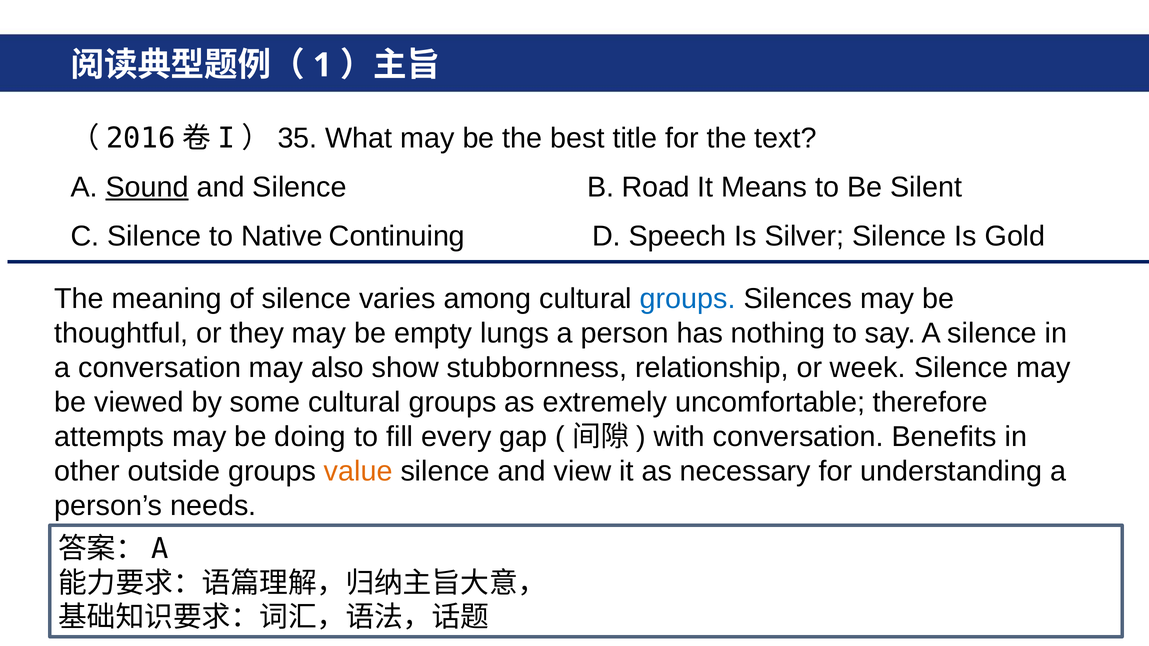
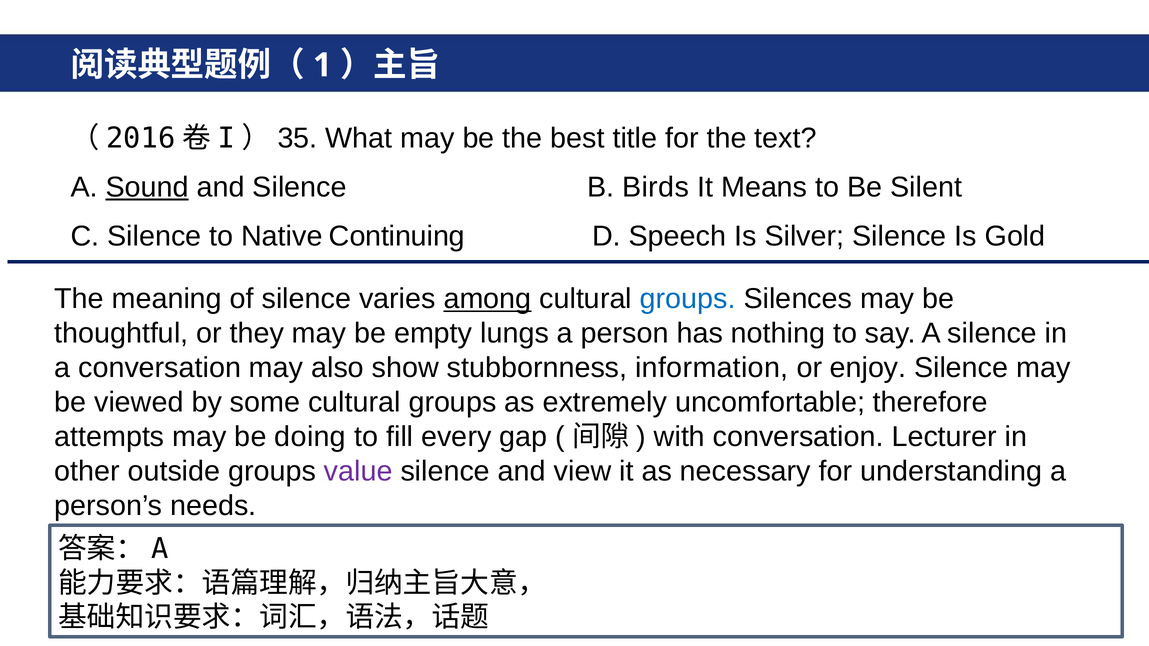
Road: Road -> Birds
among underline: none -> present
relationship: relationship -> information
week: week -> enjoy
Benefits: Benefits -> Lecturer
value colour: orange -> purple
